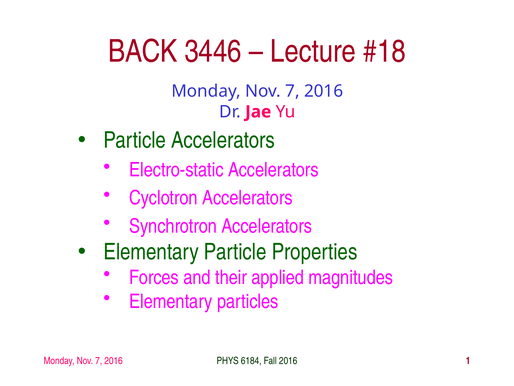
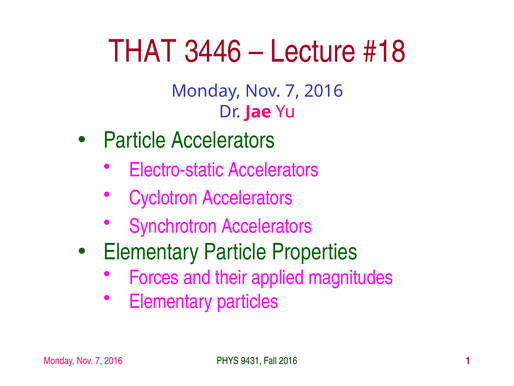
BACK: BACK -> THAT
6184: 6184 -> 9431
